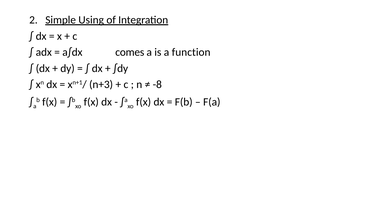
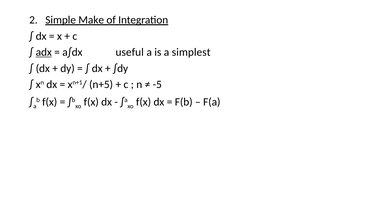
Using: Using -> Make
adx underline: none -> present
comes: comes -> useful
function: function -> simplest
n+3: n+3 -> n+5
-8: -8 -> -5
